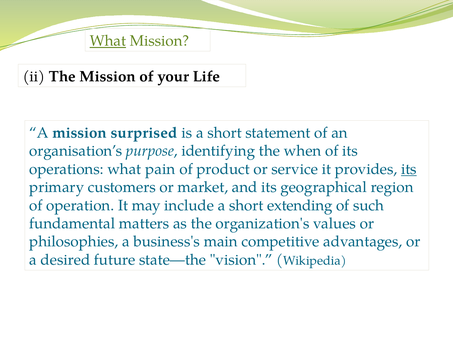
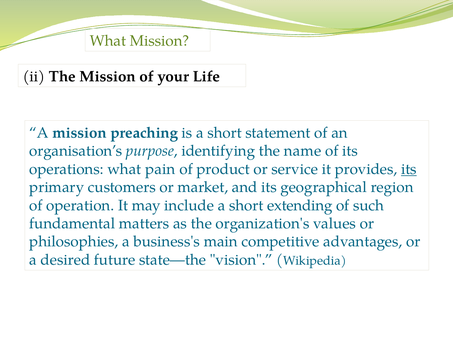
What at (108, 41) underline: present -> none
surprised: surprised -> preaching
when: when -> name
